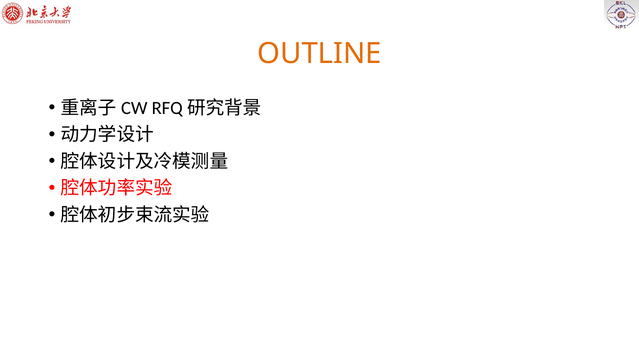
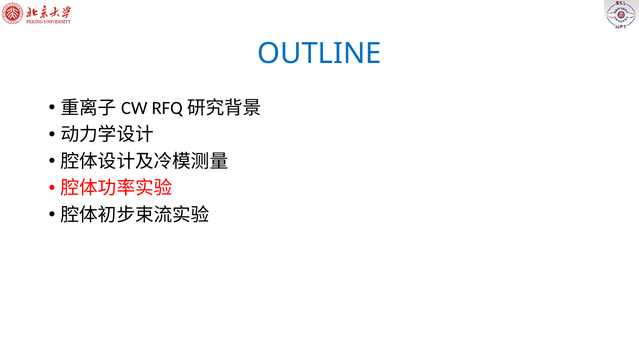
OUTLINE colour: orange -> blue
